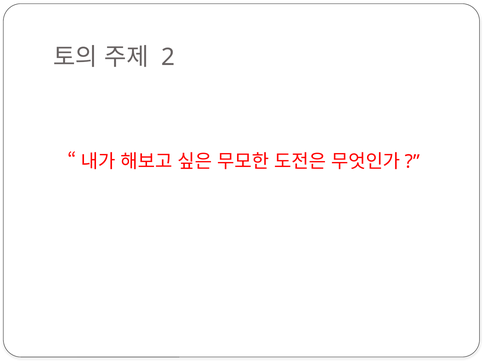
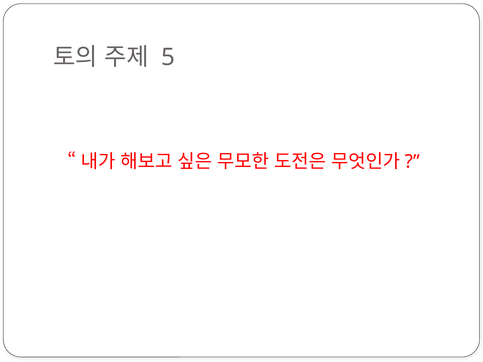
2: 2 -> 5
